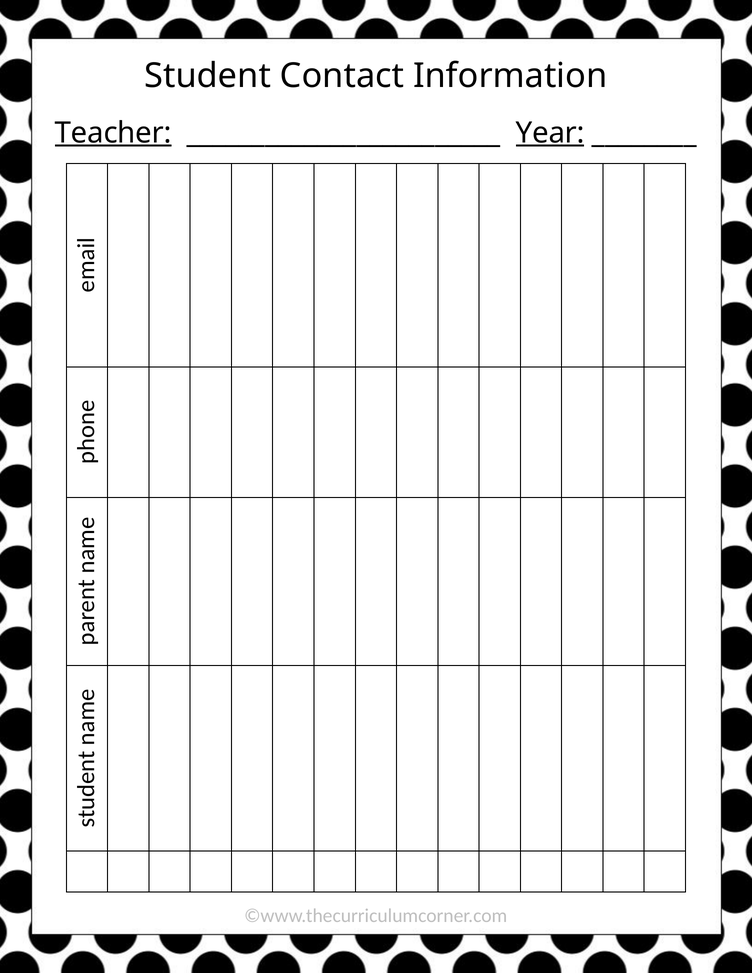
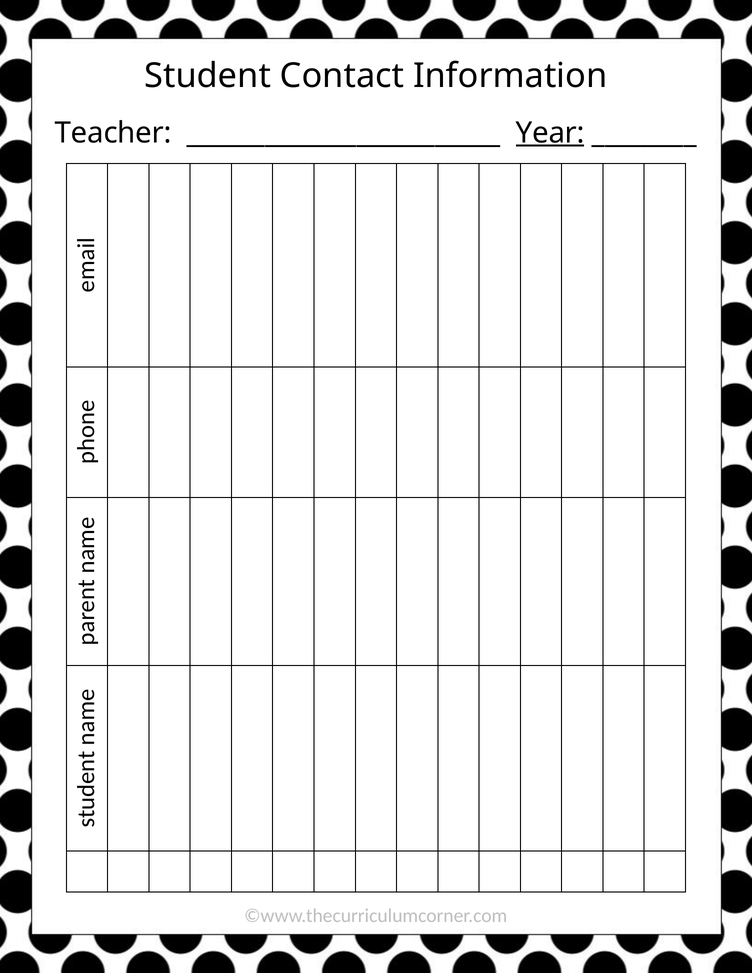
Teacher underline: present -> none
